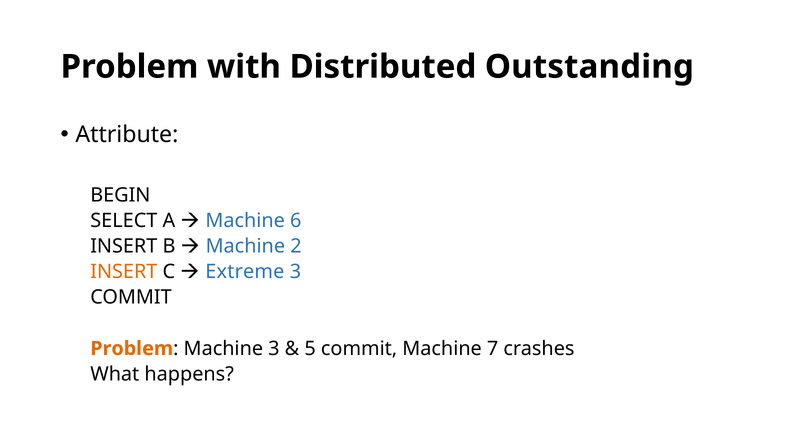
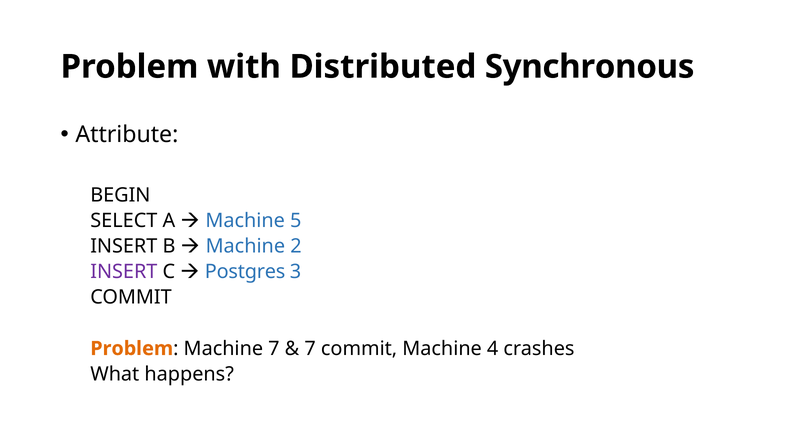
Outstanding: Outstanding -> Synchronous
6: 6 -> 5
INSERT at (124, 272) colour: orange -> purple
Extreme: Extreme -> Postgres
Machine 3: 3 -> 7
5 at (310, 348): 5 -> 7
7: 7 -> 4
